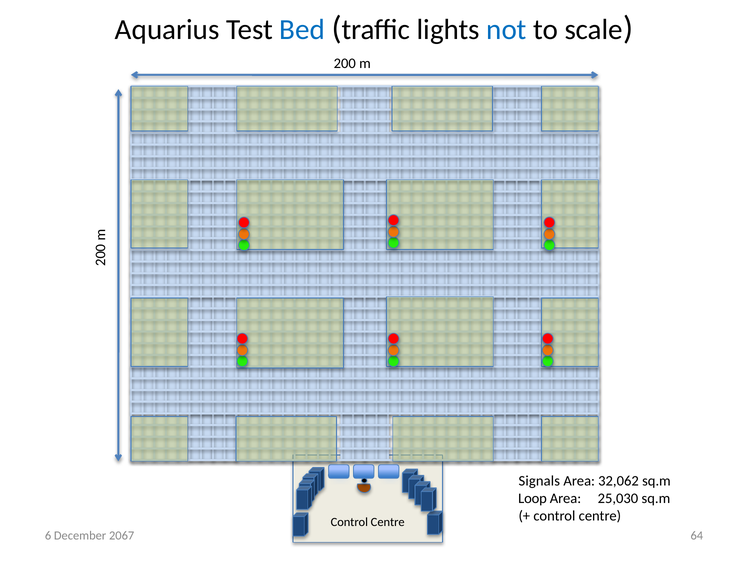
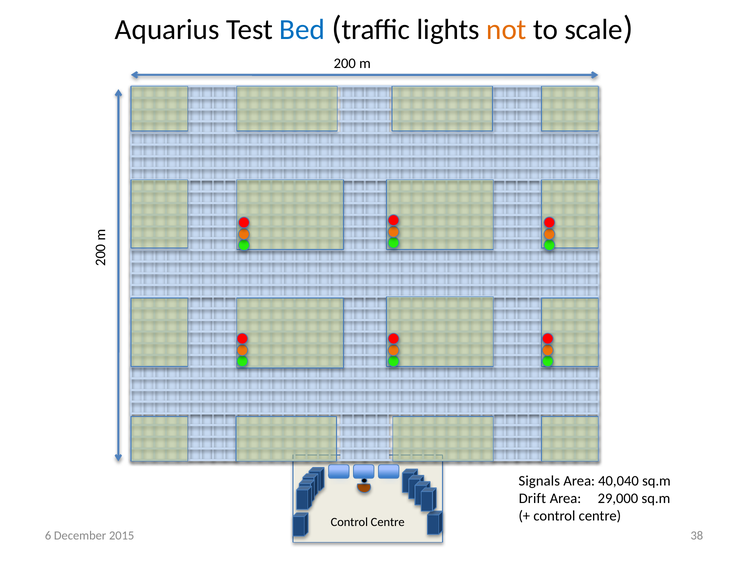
not colour: blue -> orange
32,062: 32,062 -> 40,040
Loop: Loop -> Drift
25,030: 25,030 -> 29,000
64: 64 -> 38
2067: 2067 -> 2015
